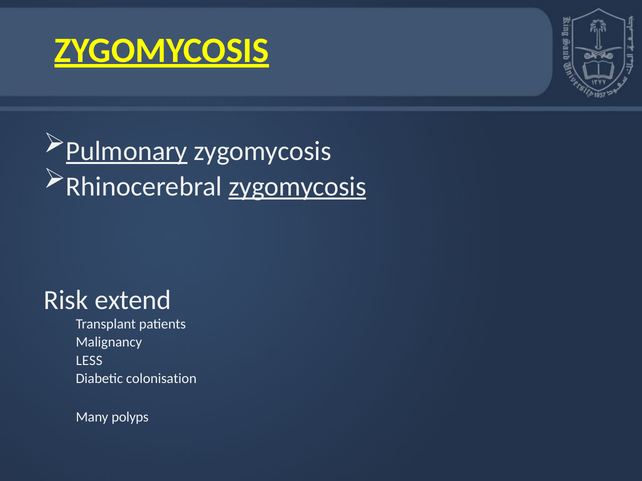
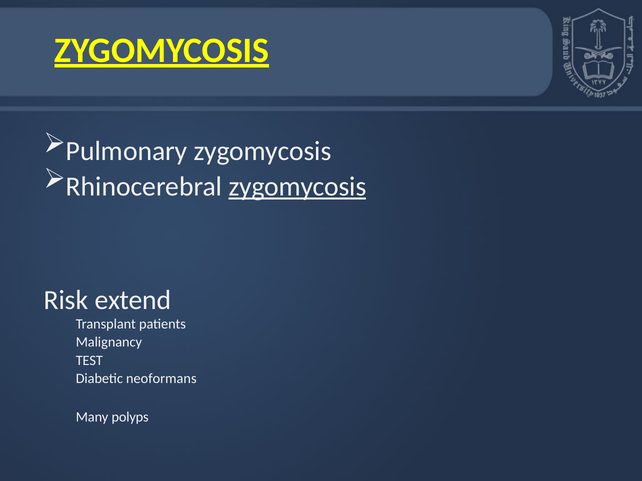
Pulmonary underline: present -> none
LESS: LESS -> TEST
colonisation: colonisation -> neoformans
